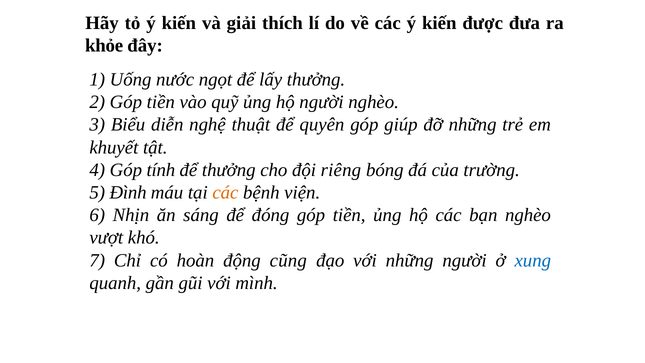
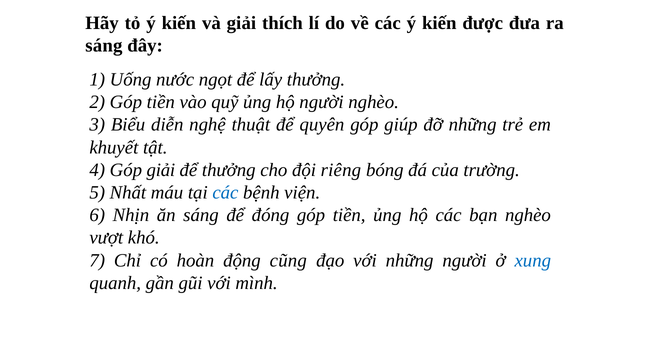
khỏe at (104, 46): khỏe -> sáng
tính: tính -> giải
Đình: Đình -> Nhất
các at (225, 192) colour: orange -> blue
